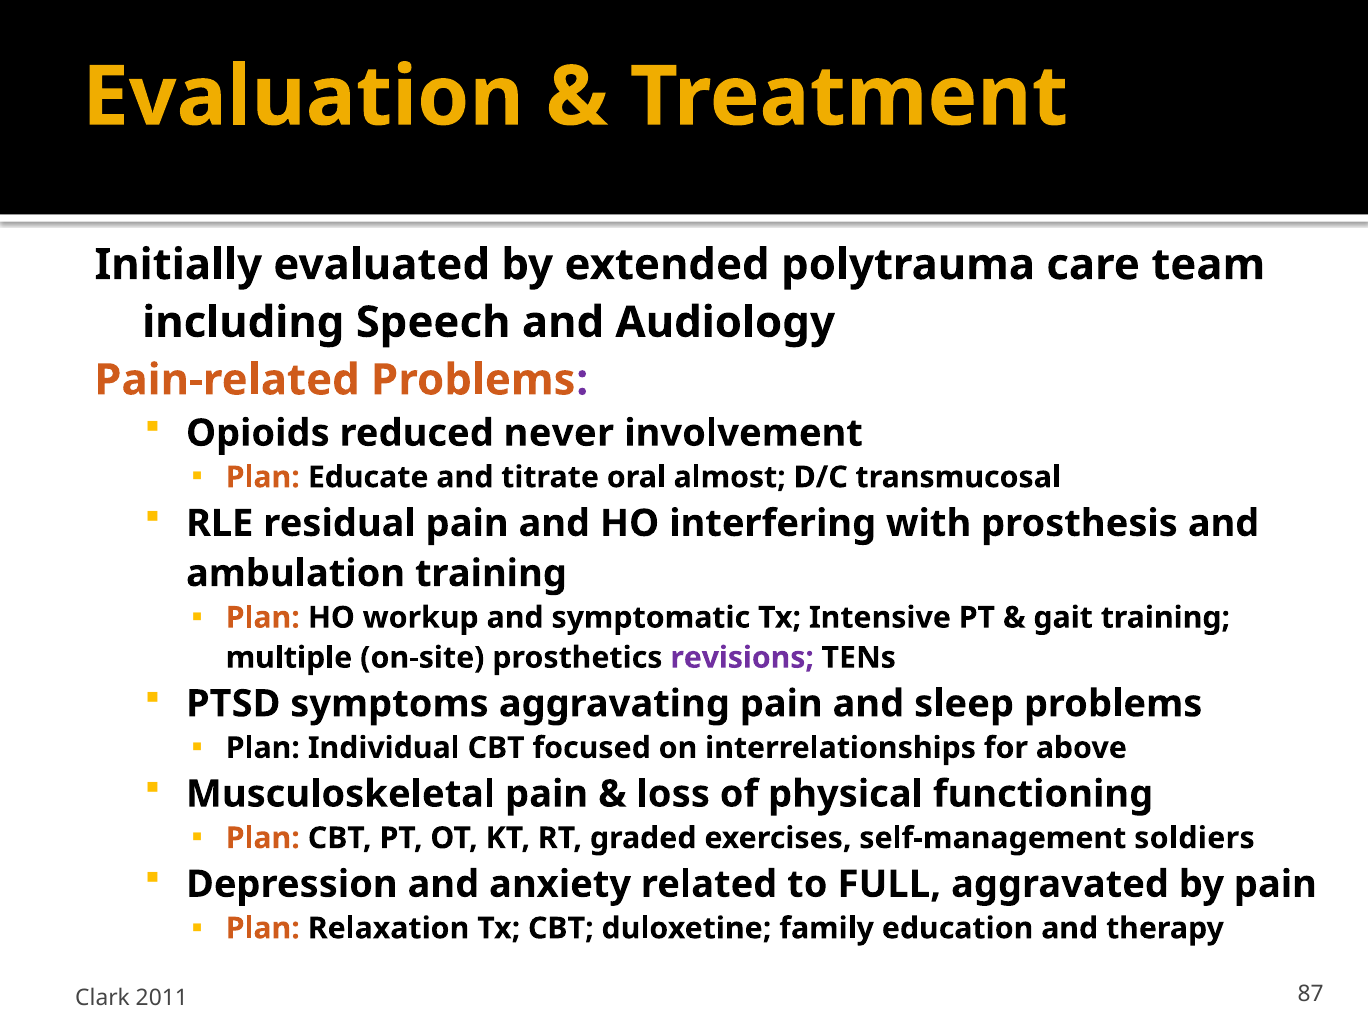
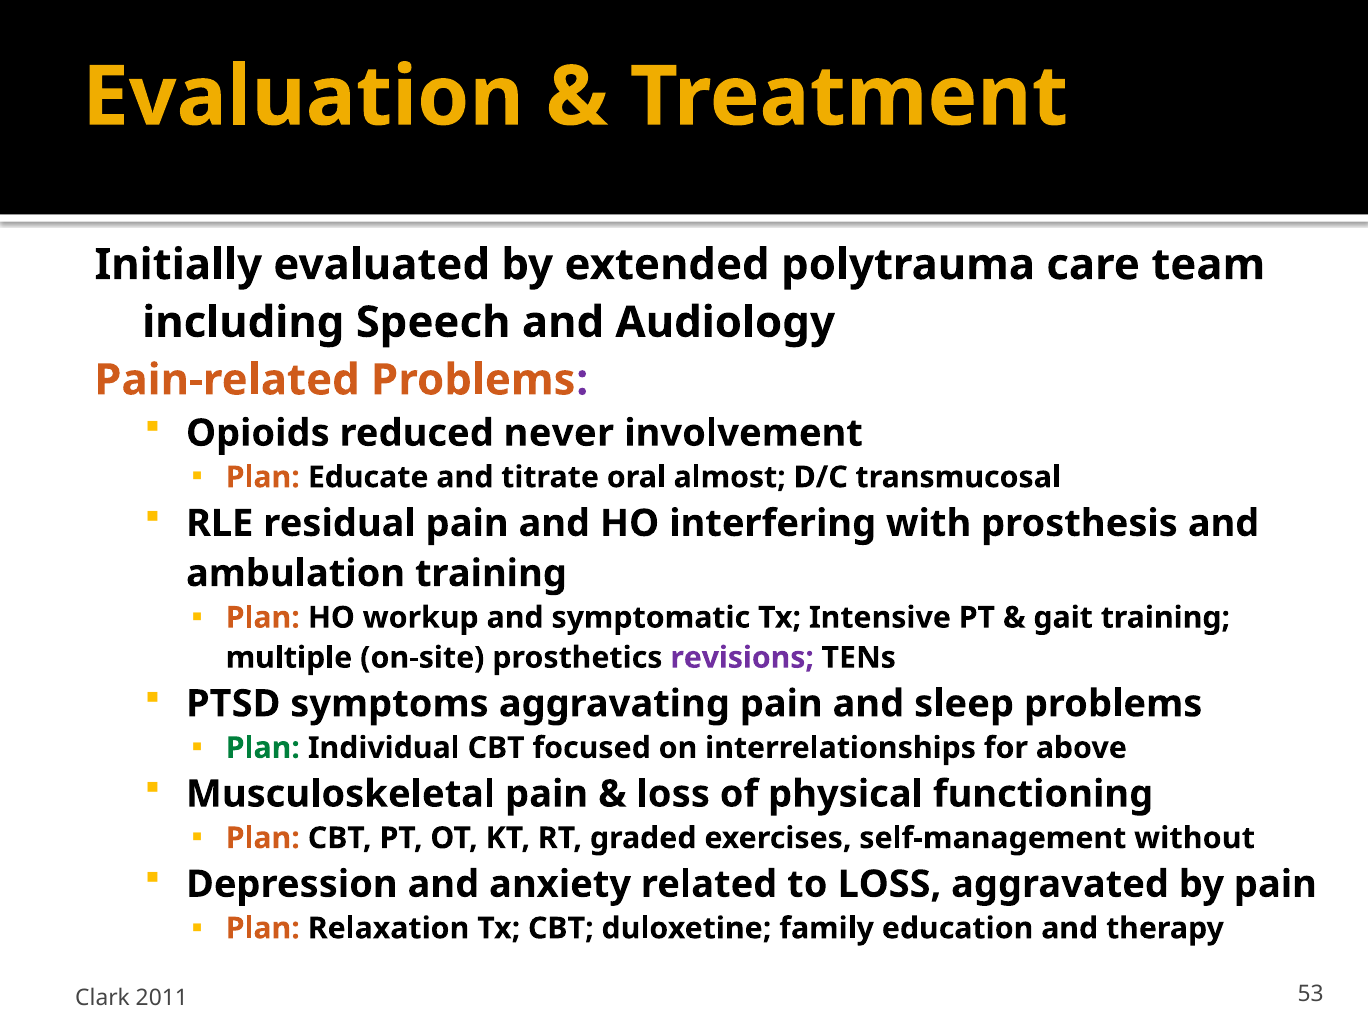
Plan at (263, 748) colour: black -> green
soldiers: soldiers -> without
to FULL: FULL -> LOSS
87: 87 -> 53
